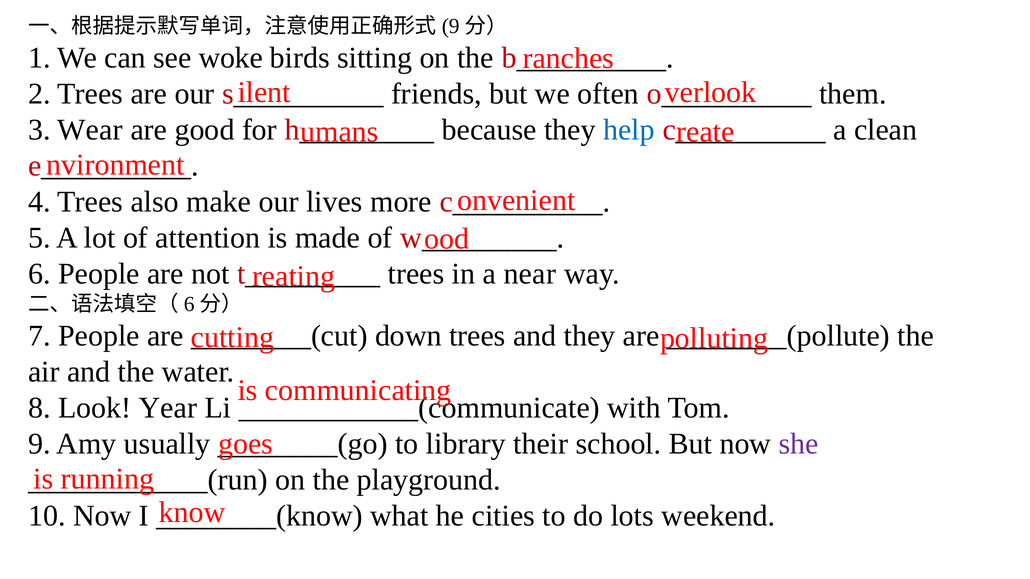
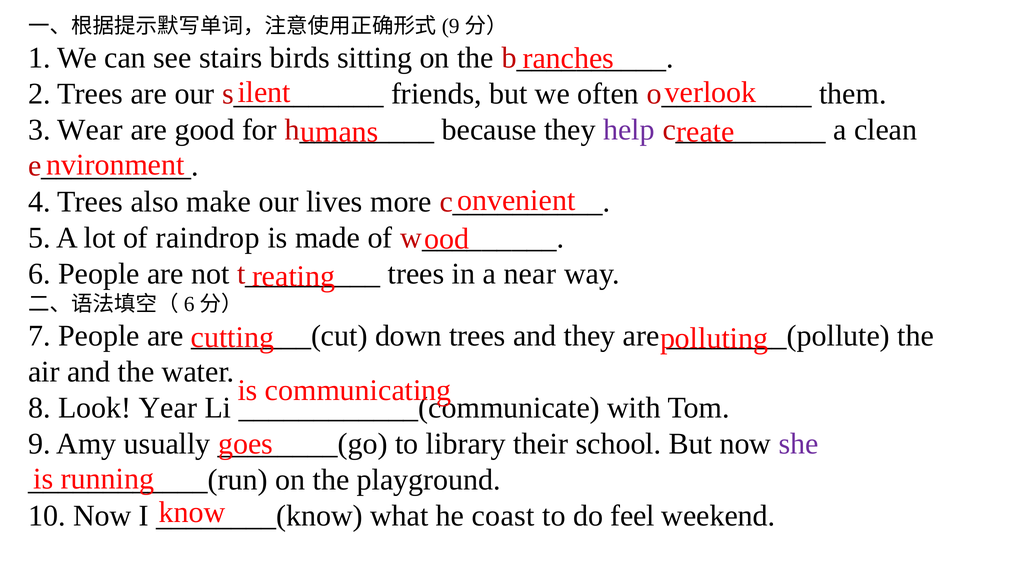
woke: woke -> stairs
help colour: blue -> purple
attention: attention -> raindrop
cities: cities -> coast
lots: lots -> feel
